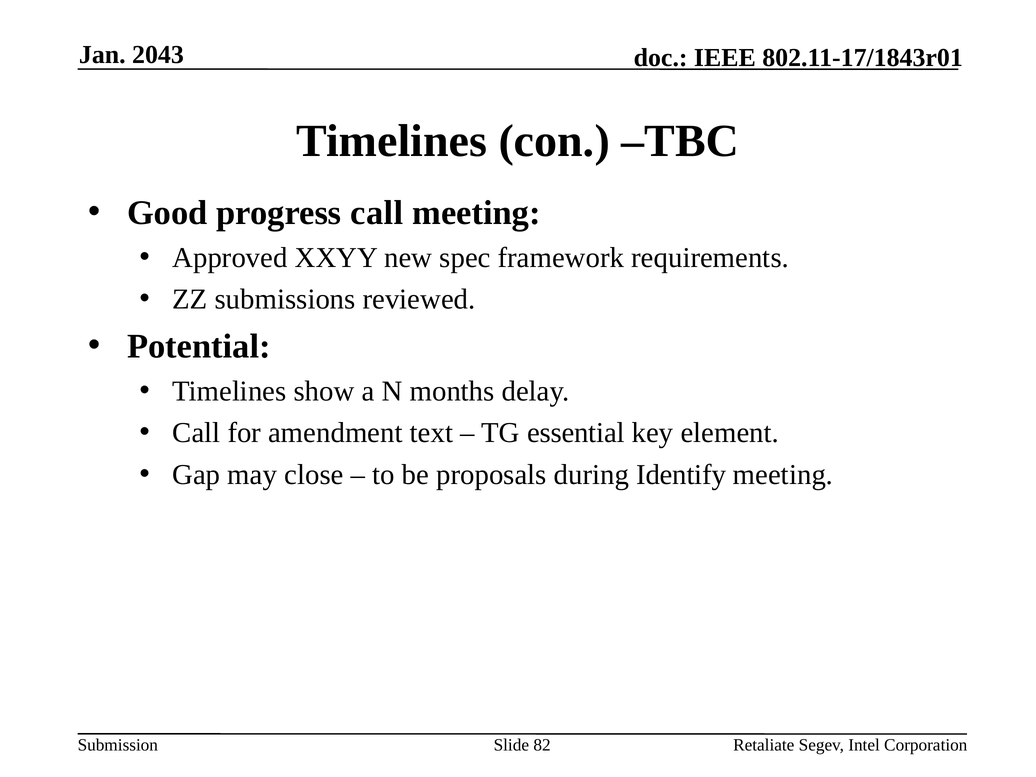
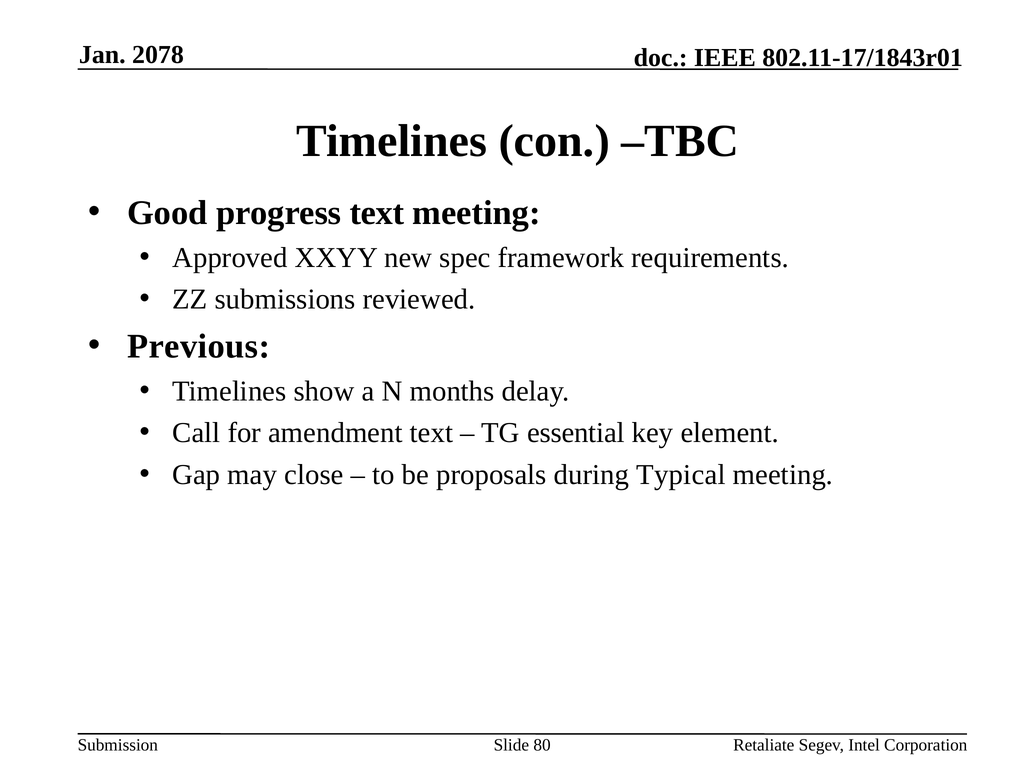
2043: 2043 -> 2078
progress call: call -> text
Potential: Potential -> Previous
Identify: Identify -> Typical
82: 82 -> 80
